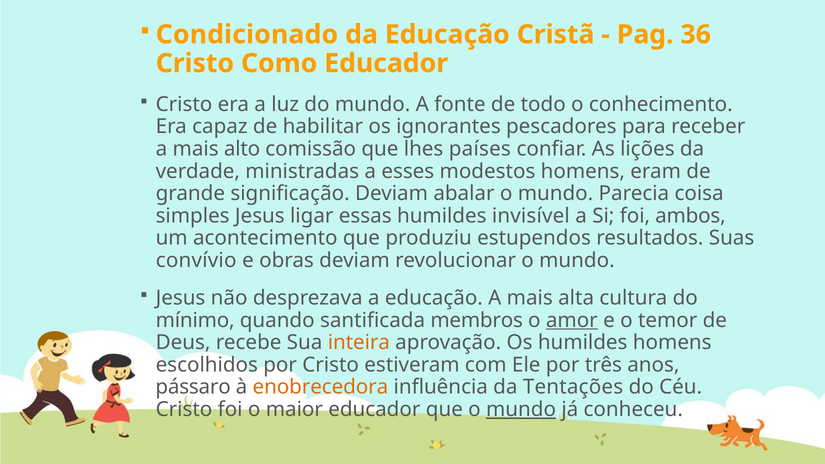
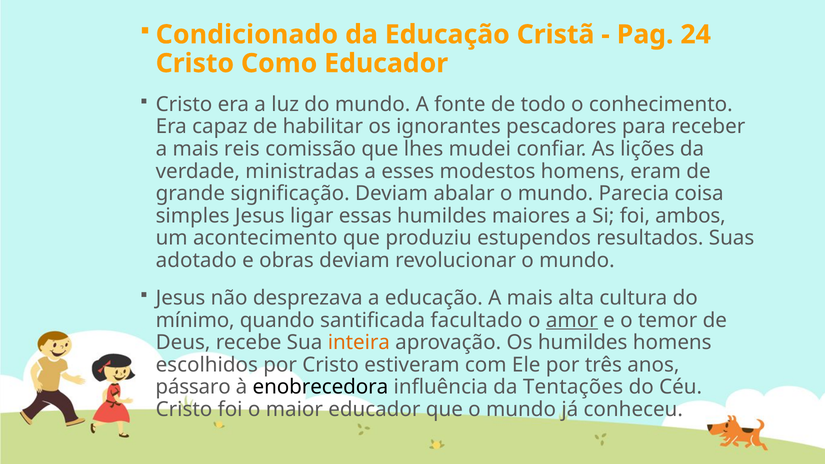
36: 36 -> 24
alto: alto -> reis
países: países -> mudei
invisível: invisível -> maiores
convívio: convívio -> adotado
membros: membros -> facultado
enobrecedora colour: orange -> black
mundo at (521, 409) underline: present -> none
